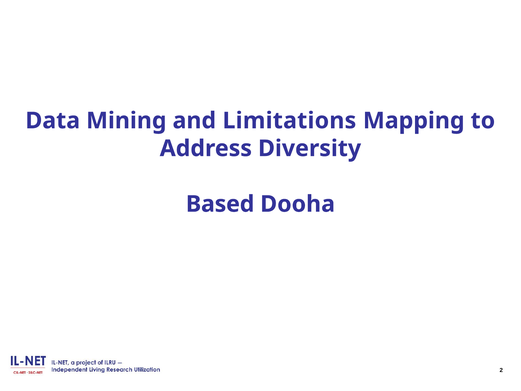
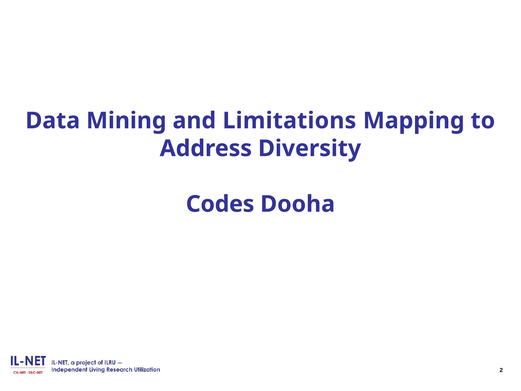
Based: Based -> Codes
